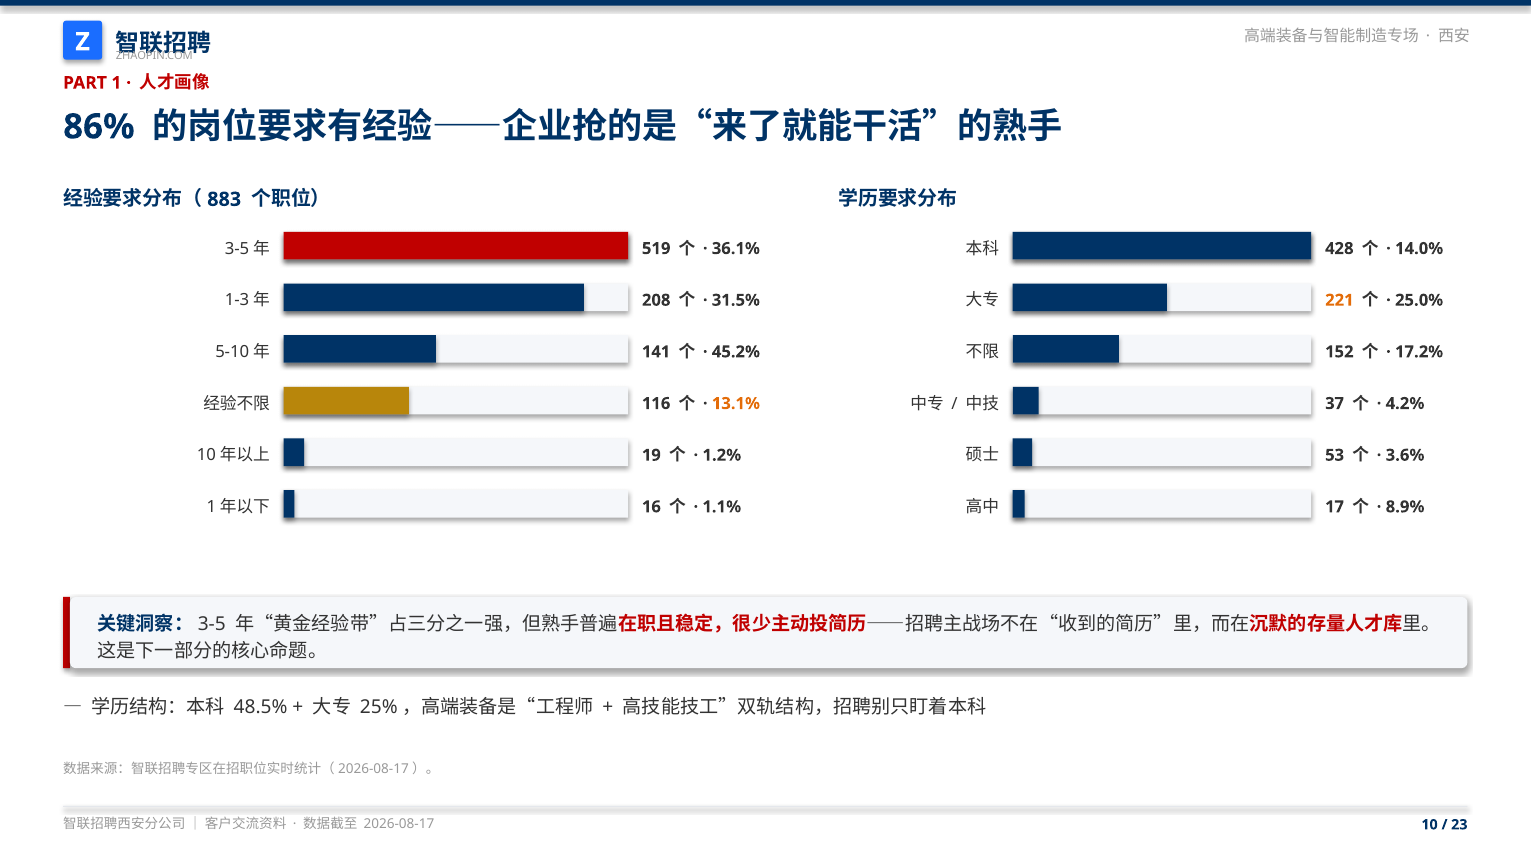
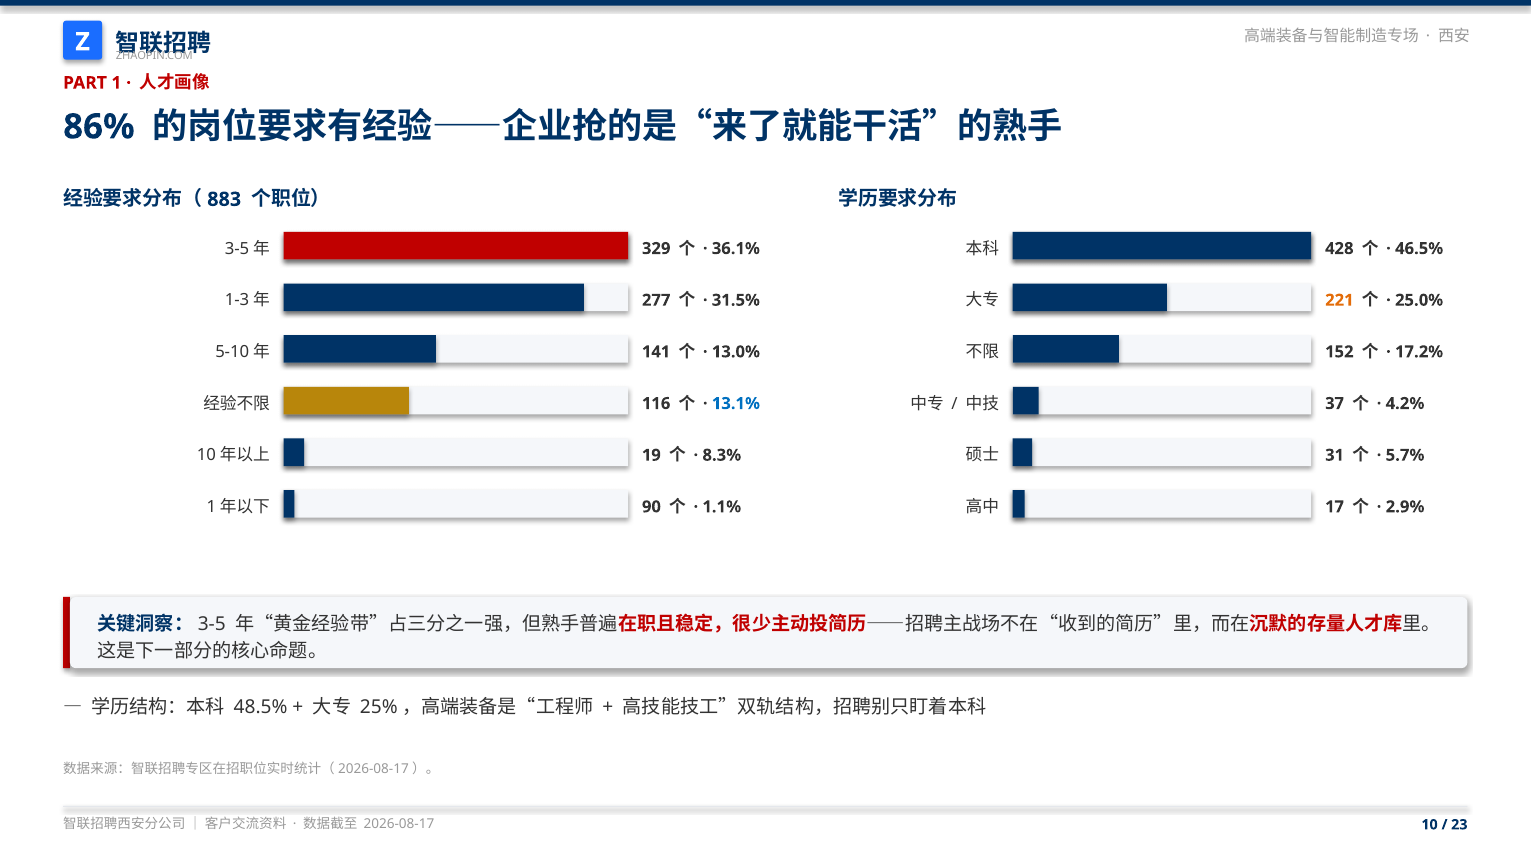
519: 519 -> 329
14.0%: 14.0% -> 46.5%
208: 208 -> 277
45.2%: 45.2% -> 13.0%
13.1% colour: orange -> blue
1.2%: 1.2% -> 8.3%
53: 53 -> 31
3.6%: 3.6% -> 5.7%
16: 16 -> 90
8.9%: 8.9% -> 2.9%
